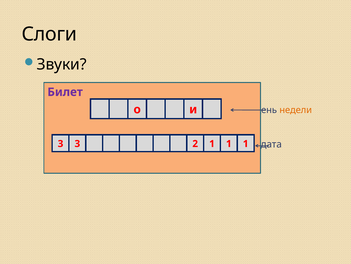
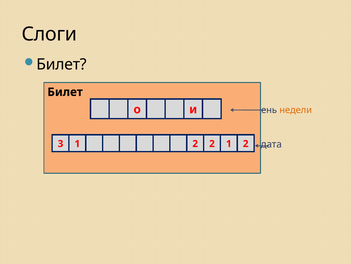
Звуки at (62, 64): Звуки -> Билет
Билет at (65, 92) colour: purple -> black
3 3: 3 -> 1
2 1: 1 -> 2
1 at (246, 143): 1 -> 2
